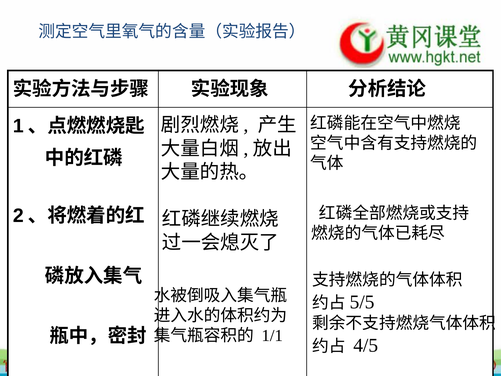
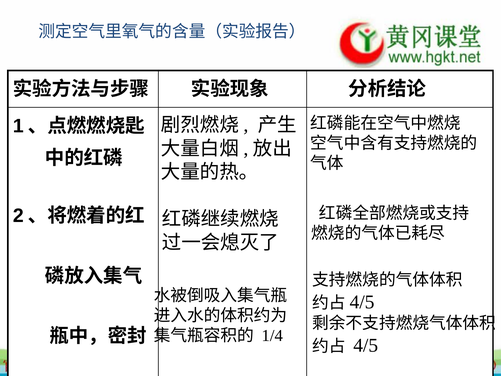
5/5 at (362, 302): 5/5 -> 4/5
1/1: 1/1 -> 1/4
